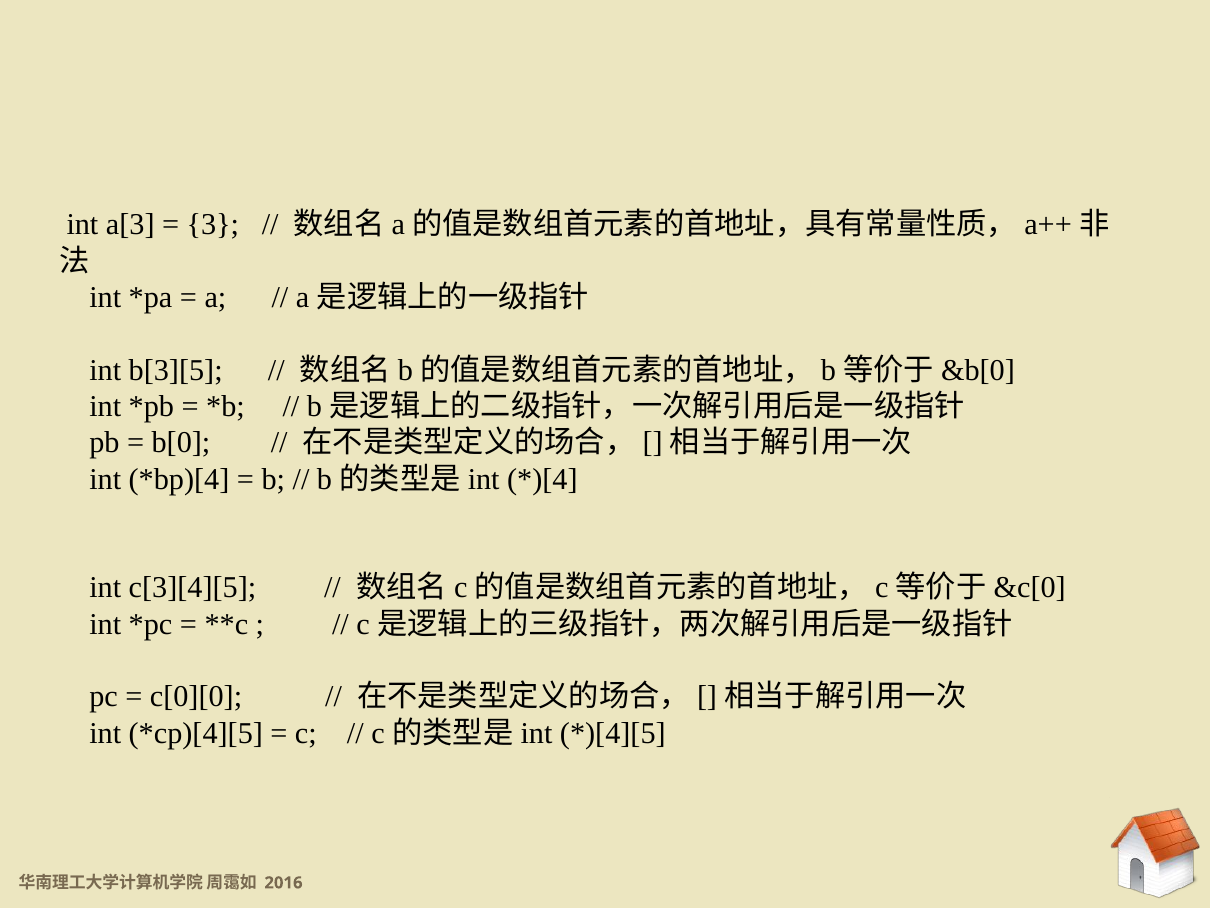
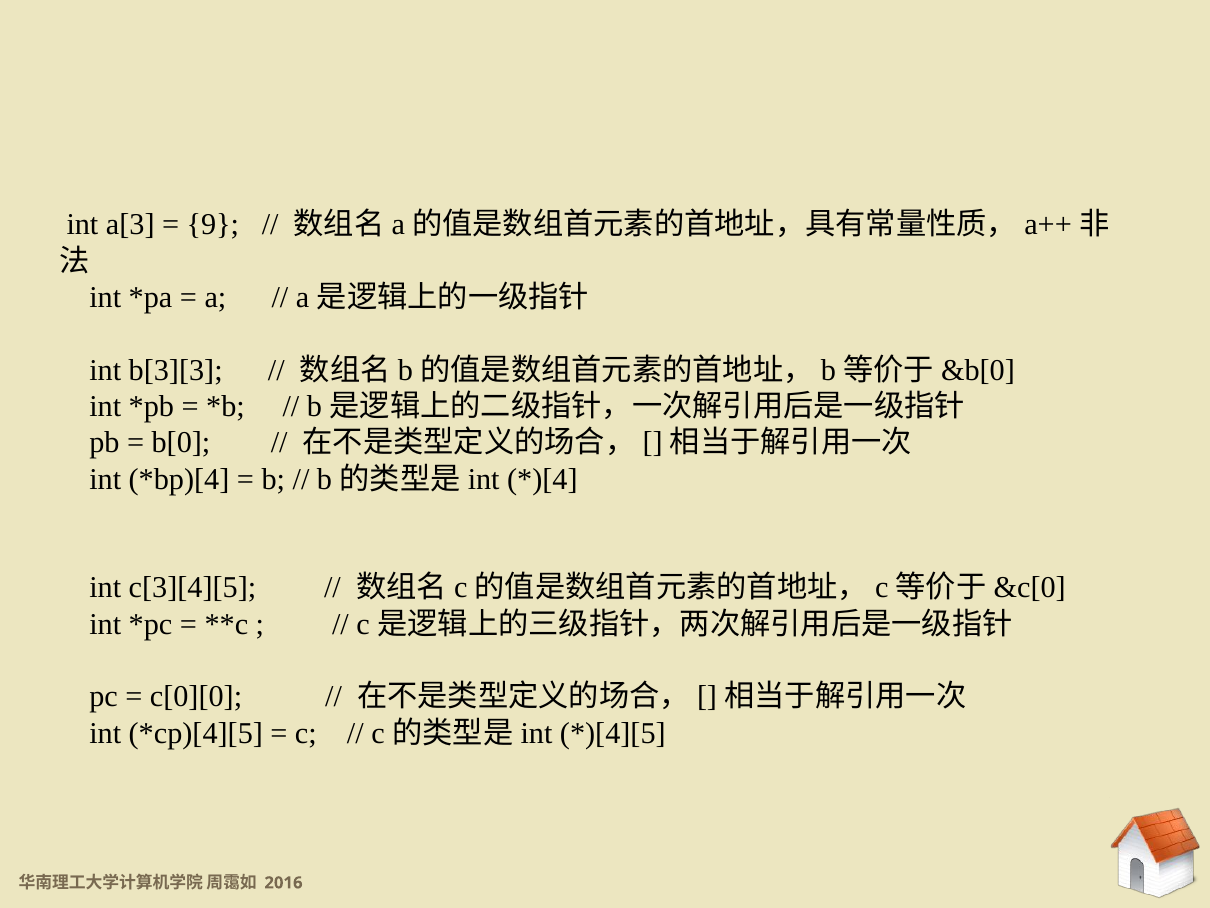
3: 3 -> 9
b[3][5: b[3][5 -> b[3][3
